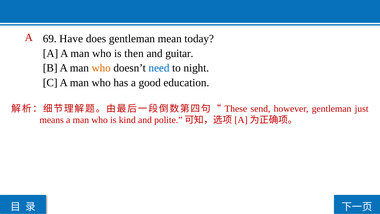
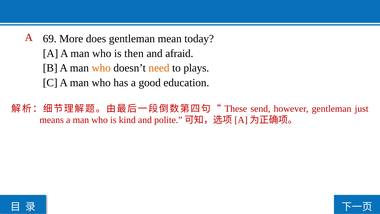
Have: Have -> More
guitar: guitar -> afraid
need colour: blue -> orange
night: night -> plays
